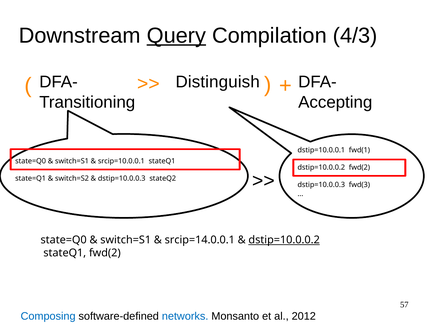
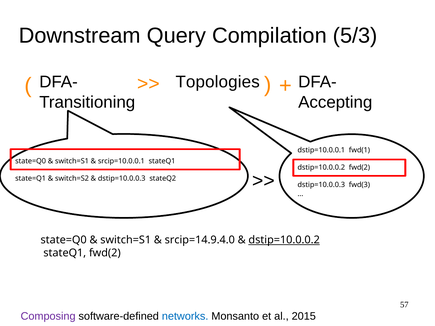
Query underline: present -> none
4/3: 4/3 -> 5/3
Distinguish: Distinguish -> Topologies
srcip=14.0.0.1: srcip=14.0.0.1 -> srcip=14.9.4.0
Composing colour: blue -> purple
2012: 2012 -> 2015
